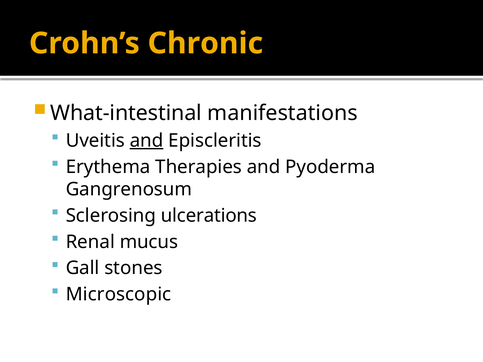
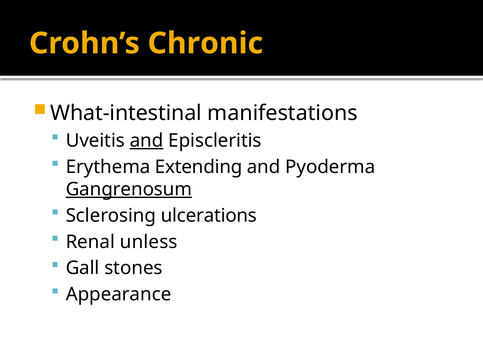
Therapies: Therapies -> Extending
Gangrenosum underline: none -> present
mucus: mucus -> unless
Microscopic: Microscopic -> Appearance
